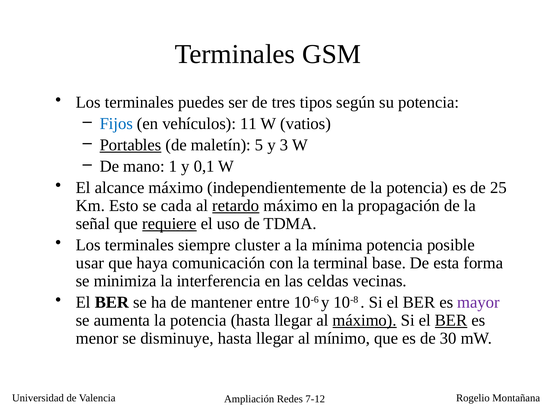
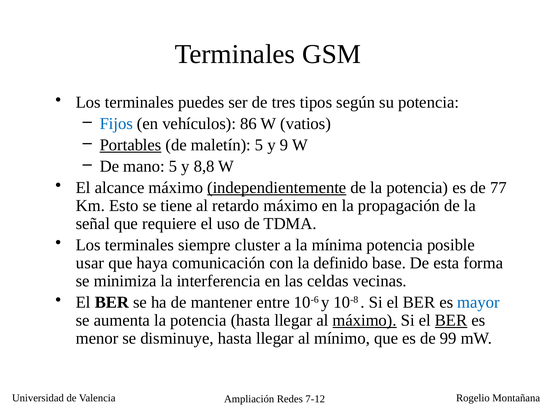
11: 11 -> 86
3: 3 -> 9
mano 1: 1 -> 5
0,1: 0,1 -> 8,8
independientemente underline: none -> present
25: 25 -> 77
cada: cada -> tiene
retardo underline: present -> none
requiere underline: present -> none
terminal: terminal -> definido
mayor colour: purple -> blue
30: 30 -> 99
